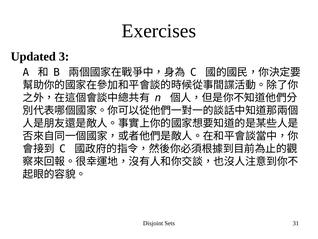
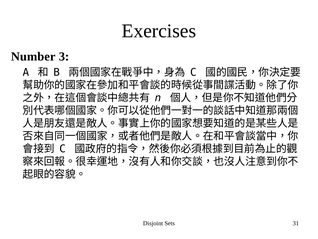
Updated: Updated -> Number
